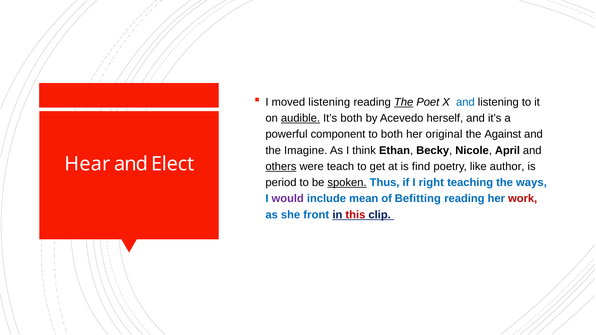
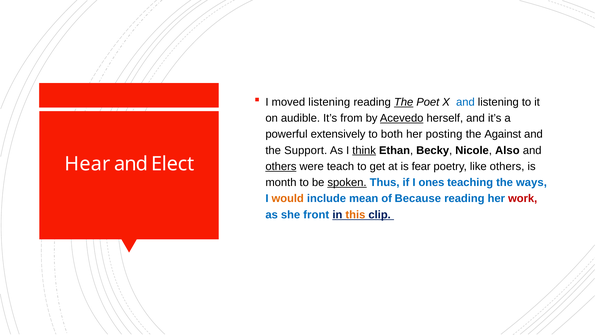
audible underline: present -> none
It’s both: both -> from
Acevedo underline: none -> present
component: component -> extensively
original: original -> posting
Imagine: Imagine -> Support
think underline: none -> present
April: April -> Also
find: find -> fear
like author: author -> others
period: period -> month
right: right -> ones
would colour: purple -> orange
Befitting: Befitting -> Because
this colour: red -> orange
